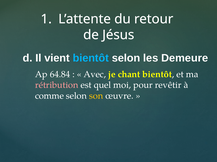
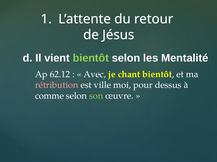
bientôt at (91, 58) colour: light blue -> light green
Demeure: Demeure -> Mentalité
64.84: 64.84 -> 62.12
quel: quel -> ville
revêtir: revêtir -> dessus
son colour: yellow -> light green
